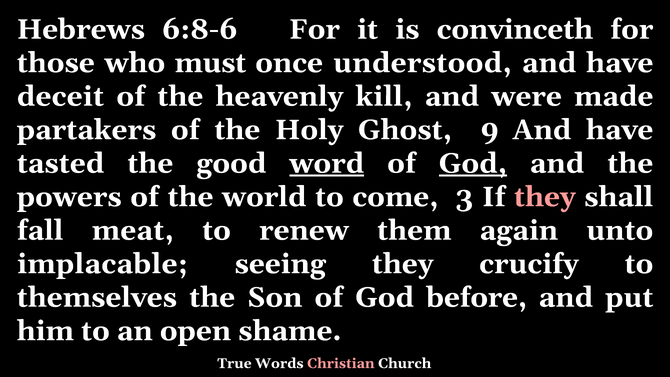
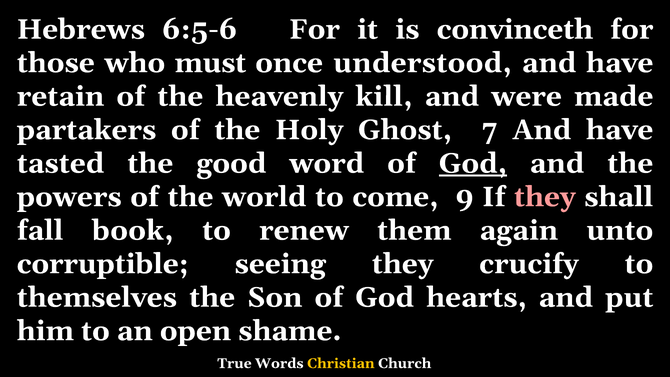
6:8-6: 6:8-6 -> 6:5-6
deceit: deceit -> retain
9: 9 -> 7
word underline: present -> none
3: 3 -> 9
meat: meat -> book
implacable: implacable -> corruptible
before: before -> hearts
Christian colour: pink -> yellow
